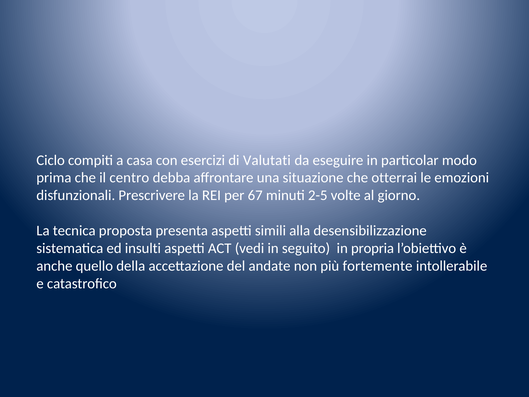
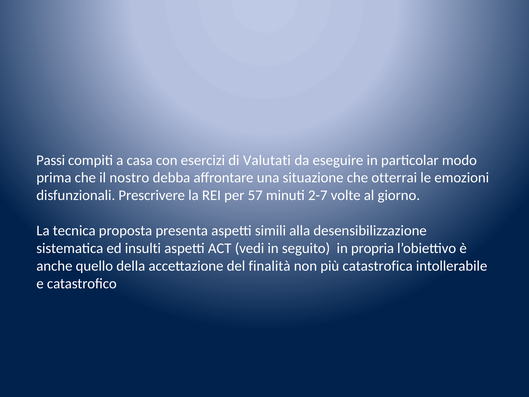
Ciclo: Ciclo -> Passi
centro: centro -> nostro
67: 67 -> 57
2-5: 2-5 -> 2-7
andate: andate -> finalità
fortemente: fortemente -> catastrofica
